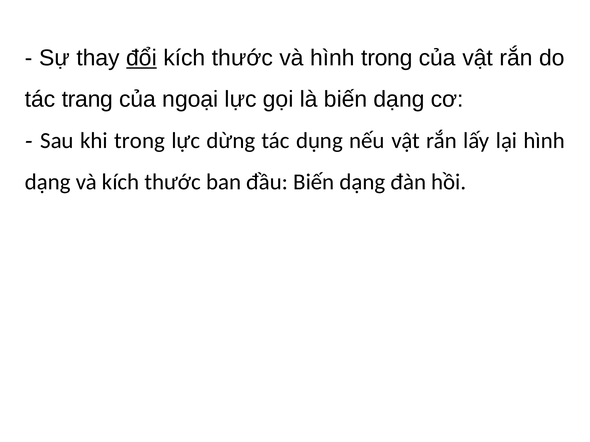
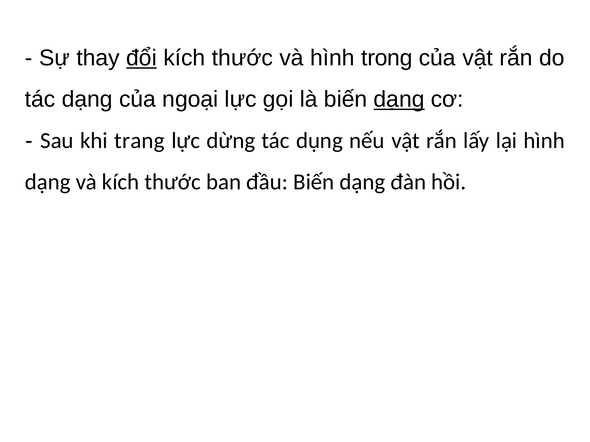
tác trang: trang -> dạng
dạng at (399, 99) underline: none -> present
khi trong: trong -> trang
